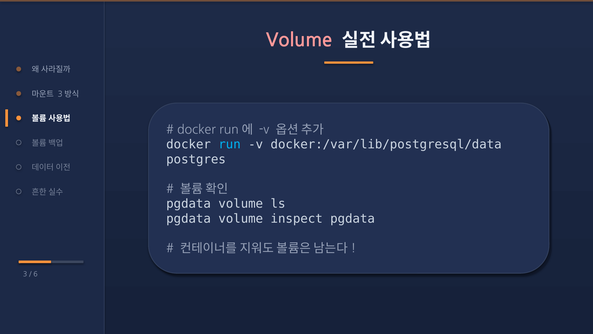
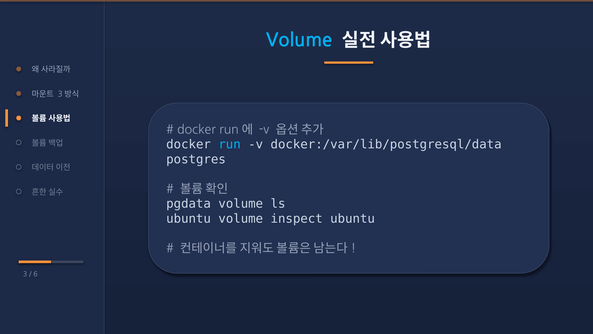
Volume at (299, 40) colour: pink -> light blue
pgdata at (189, 218): pgdata -> ubuntu
inspect pgdata: pgdata -> ubuntu
